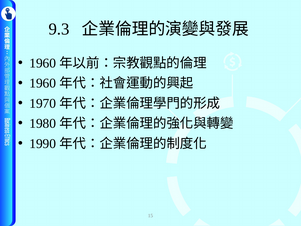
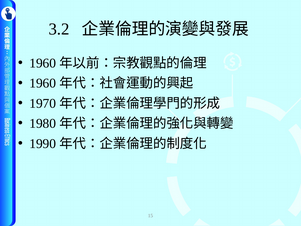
9.3: 9.3 -> 3.2
